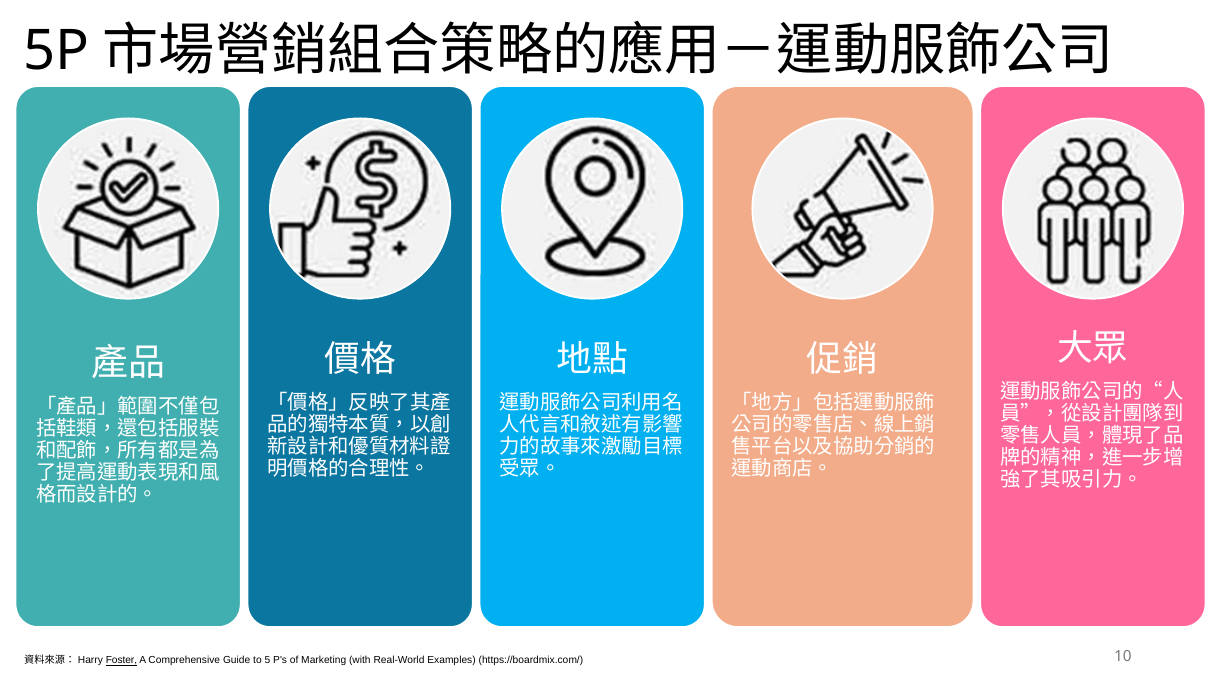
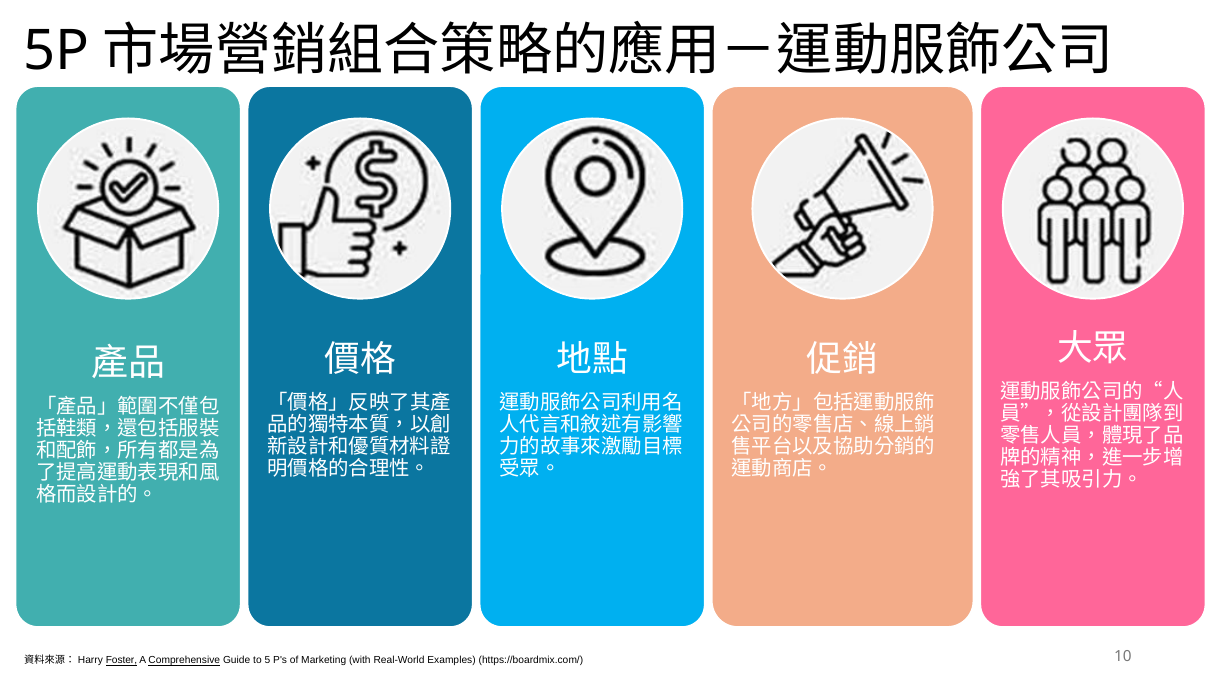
Comprehensive underline: none -> present
